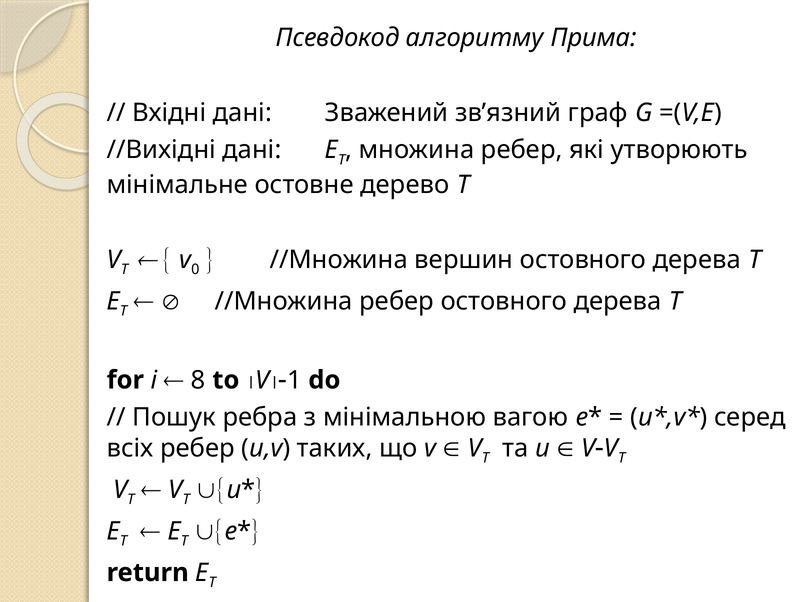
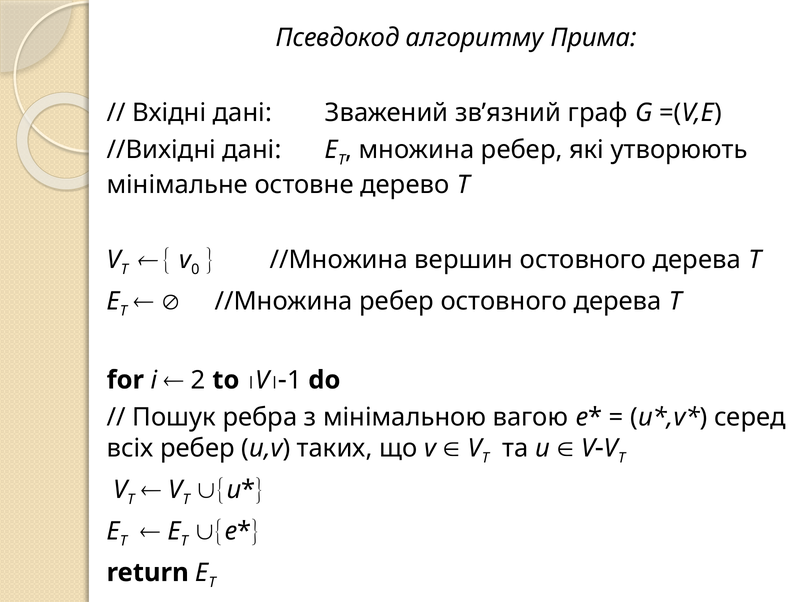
8: 8 -> 2
